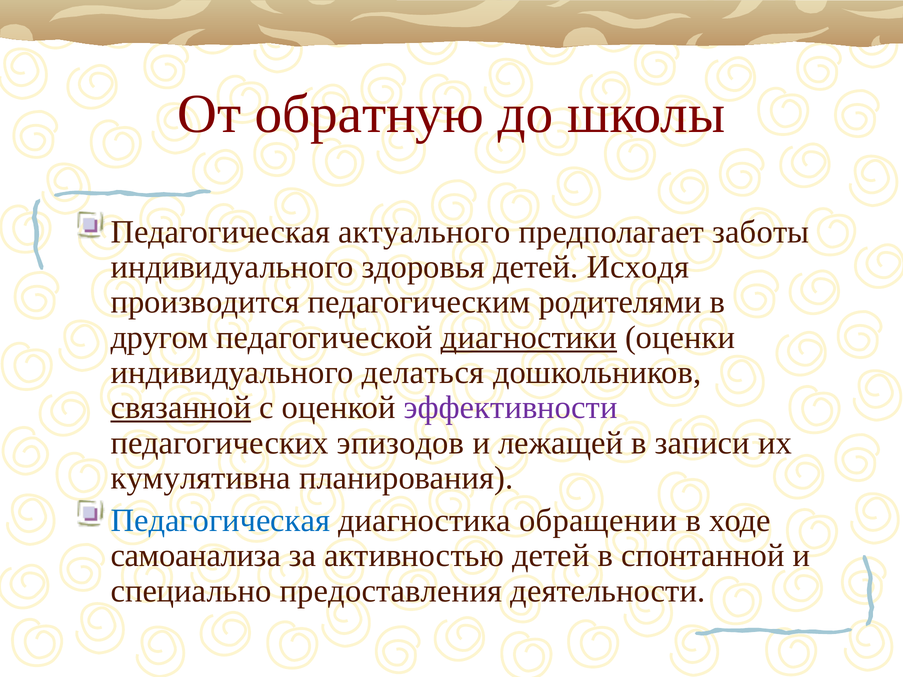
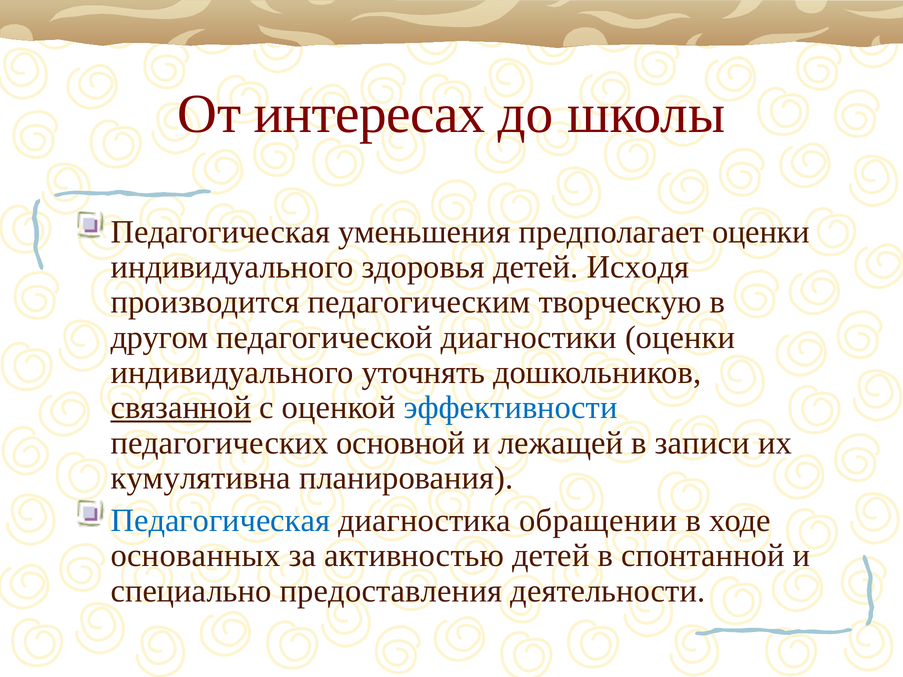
обратную: обратную -> интересах
актуального: актуального -> уменьшения
предполагает заботы: заботы -> оценки
родителями: родителями -> творческую
диагностики underline: present -> none
делаться: делаться -> уточнять
эффективности colour: purple -> blue
эпизодов: эпизодов -> основной
самоанализа: самоанализа -> основанных
